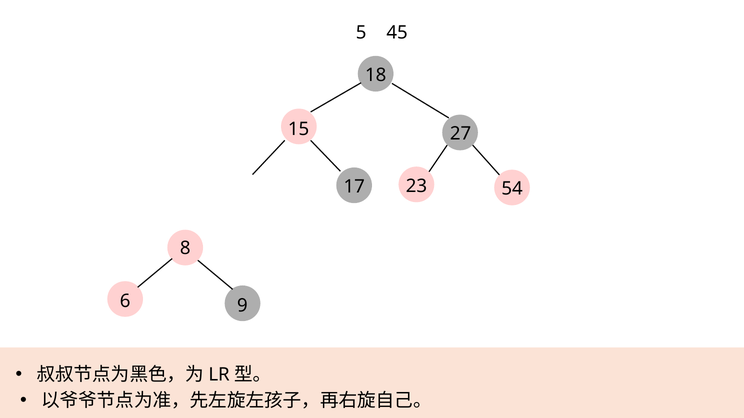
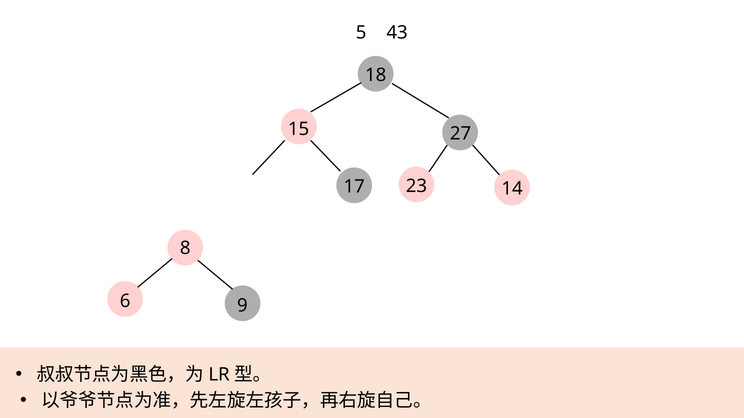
45: 45 -> 43
54: 54 -> 14
